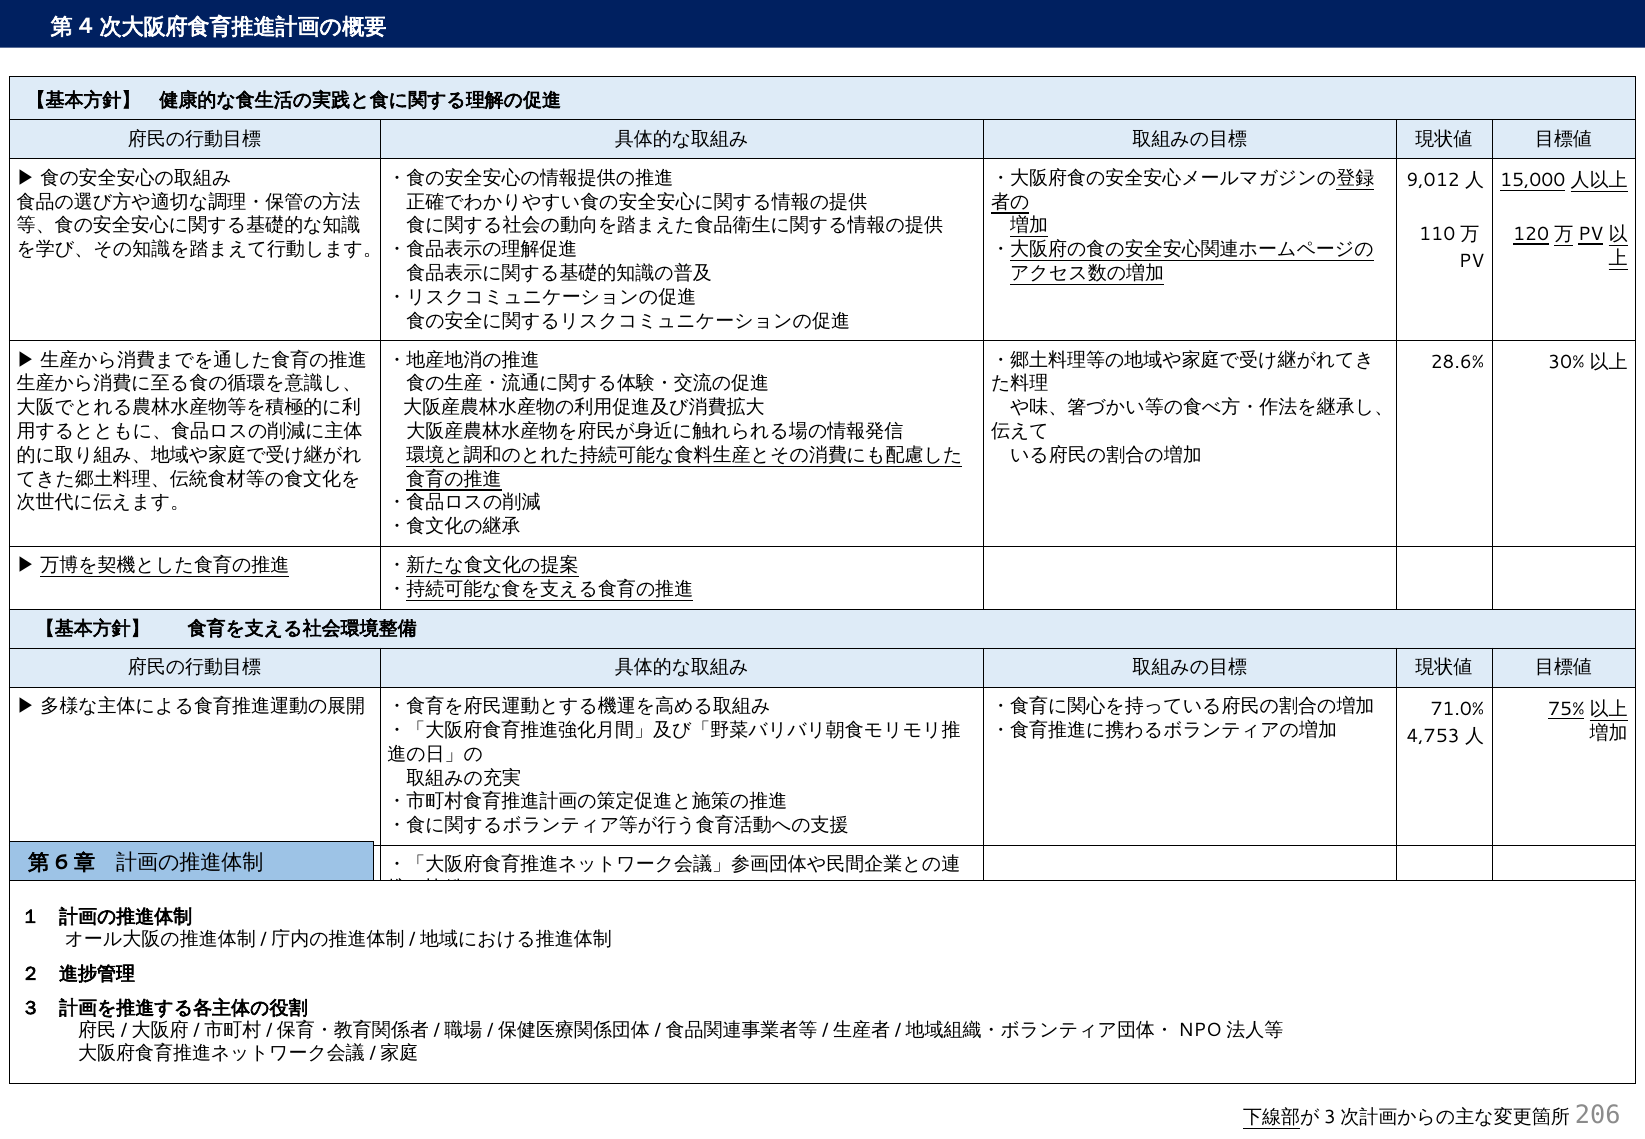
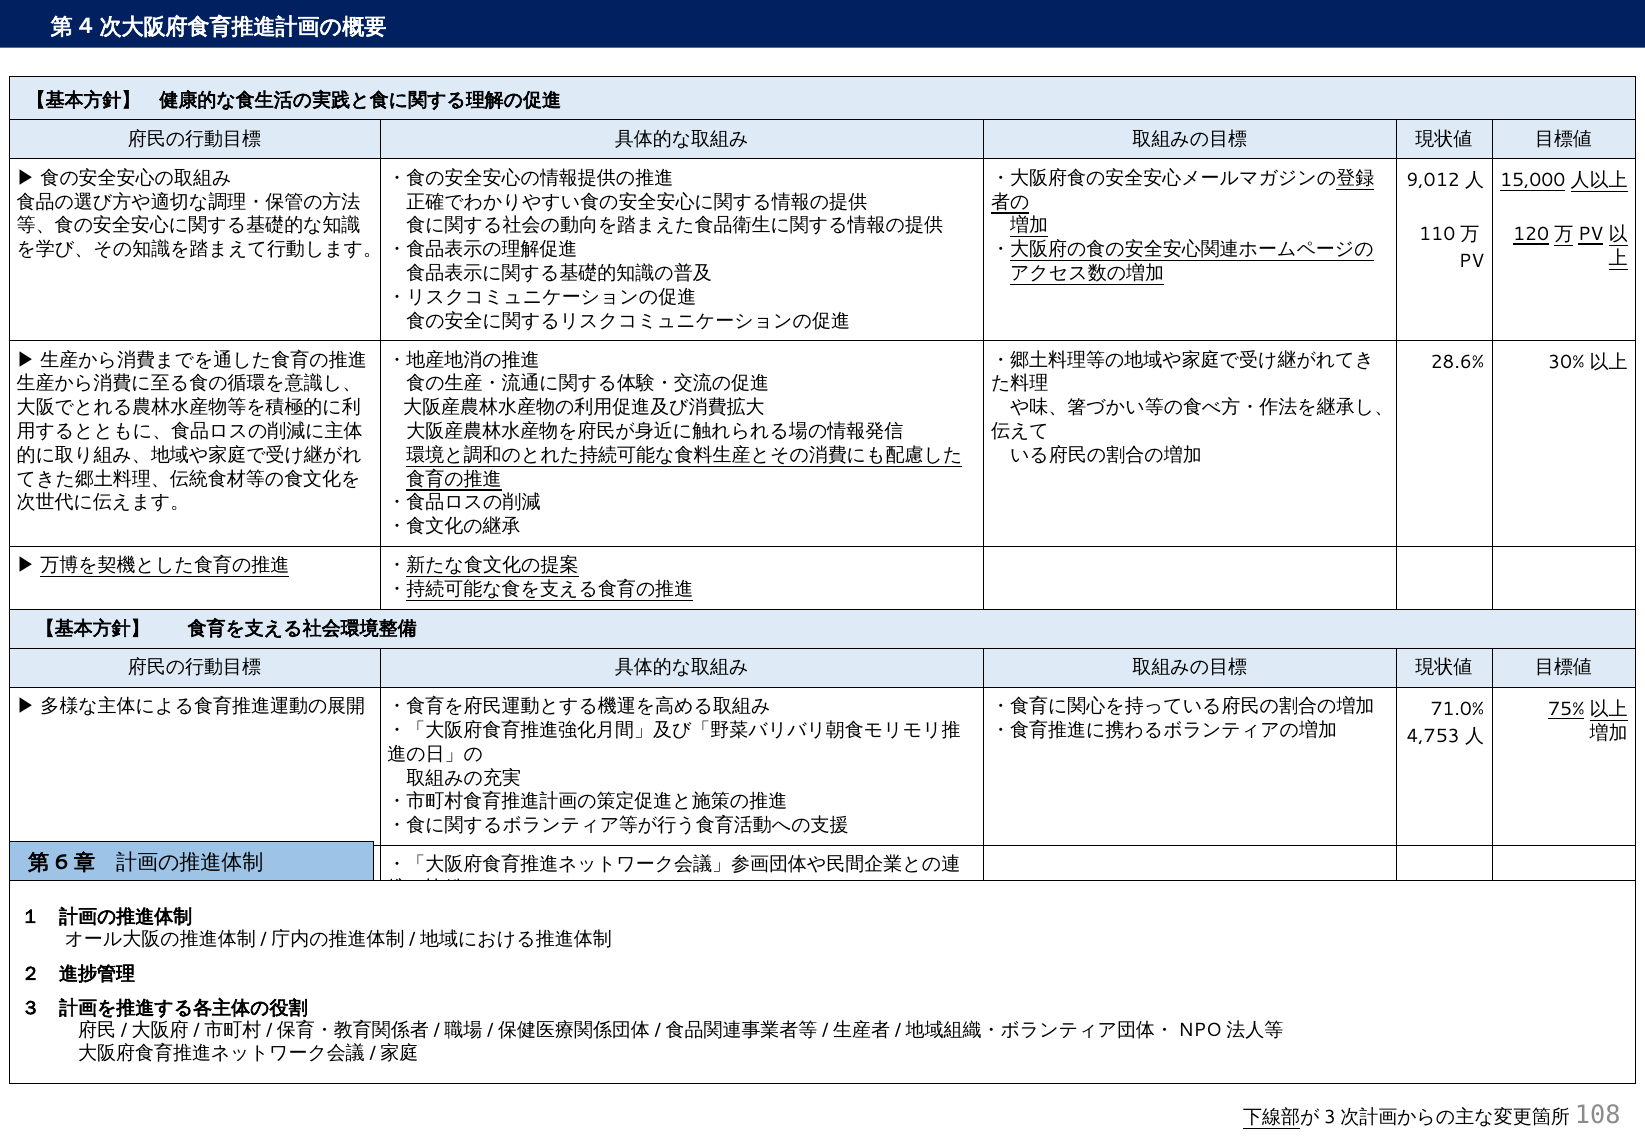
206: 206 -> 108
